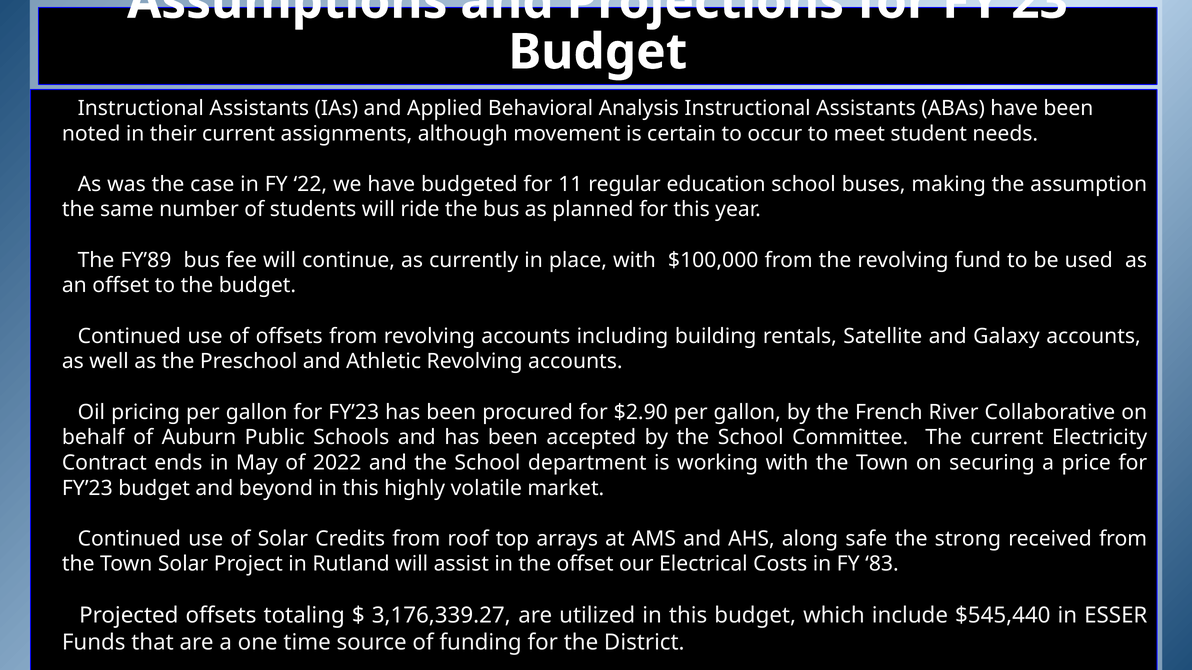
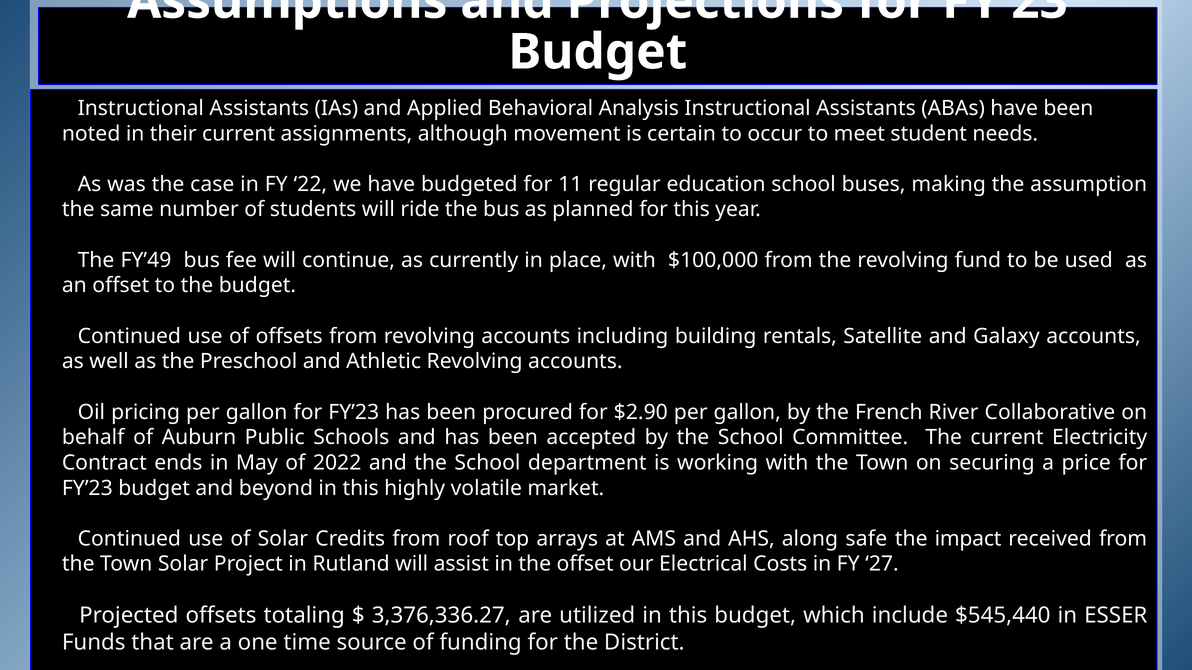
FY’89: FY’89 -> FY’49
strong: strong -> impact
83: 83 -> 27
3,176,339.27: 3,176,339.27 -> 3,376,336.27
